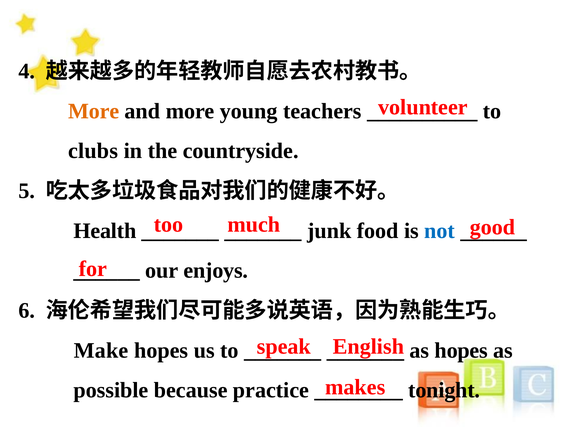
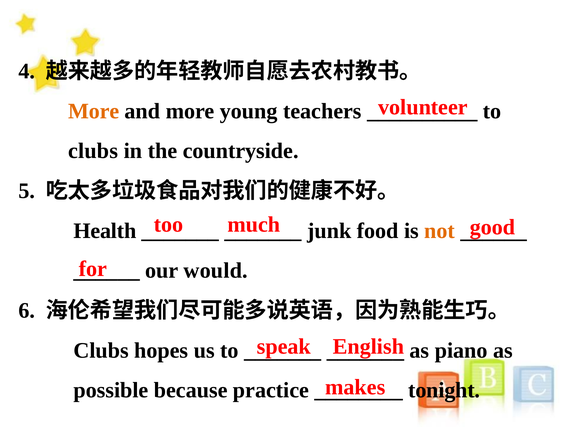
not colour: blue -> orange
enjoys: enjoys -> would
Make at (101, 350): Make -> Clubs
as hopes: hopes -> piano
